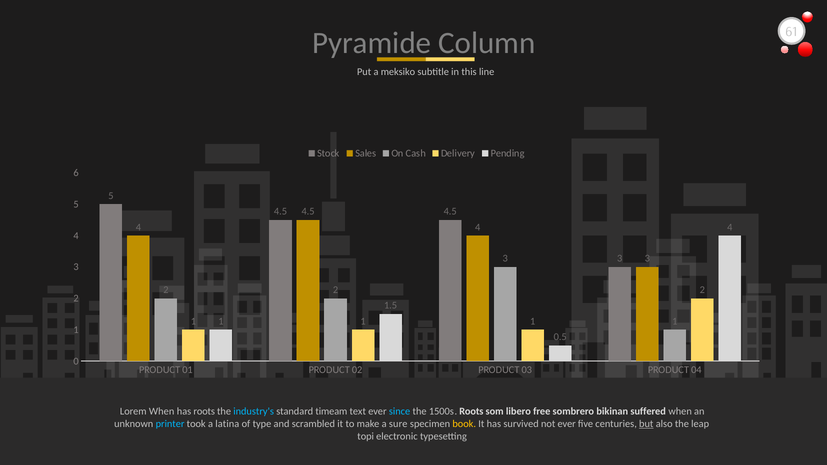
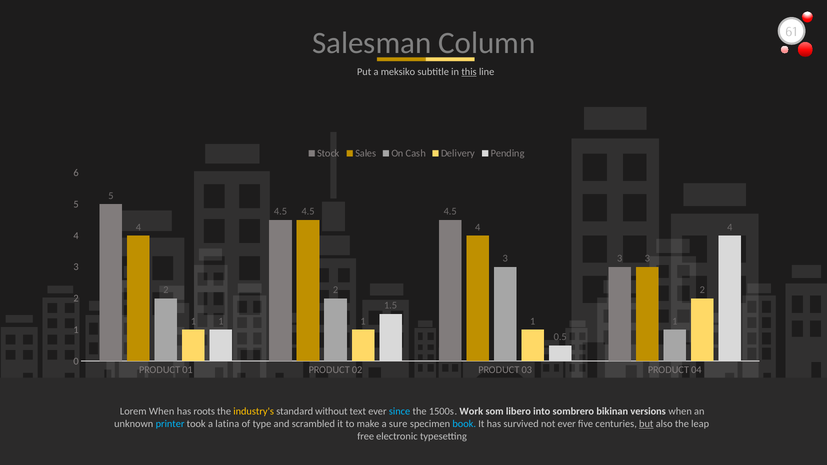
Pyramide: Pyramide -> Salesman
this underline: none -> present
industry's colour: light blue -> yellow
timeam: timeam -> without
1500s Roots: Roots -> Work
free: free -> into
suffered: suffered -> versions
book colour: yellow -> light blue
topi: topi -> free
